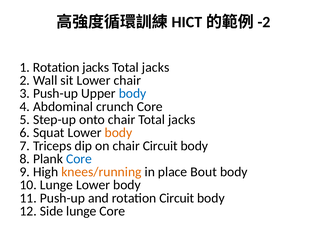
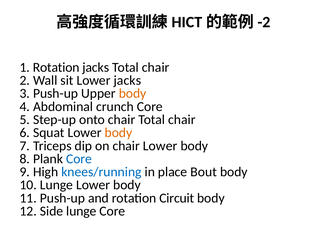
jacks Total jacks: jacks -> chair
Lower chair: chair -> jacks
body at (133, 94) colour: blue -> orange
chair Total jacks: jacks -> chair
chair Circuit: Circuit -> Lower
knees/running colour: orange -> blue
